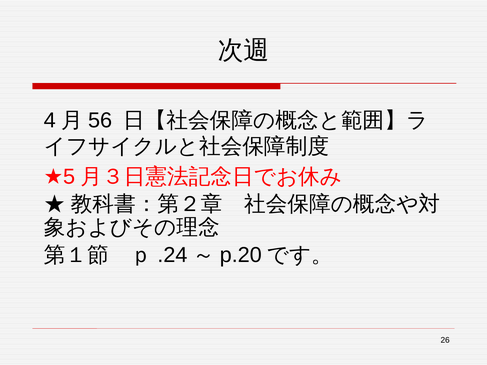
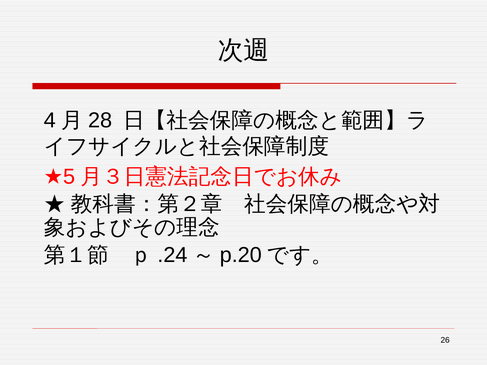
56: 56 -> 28
